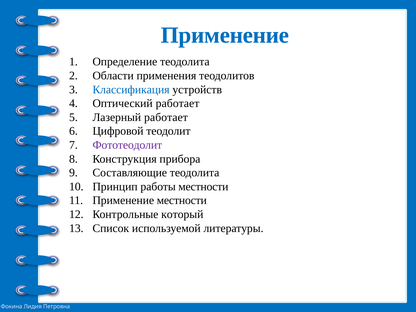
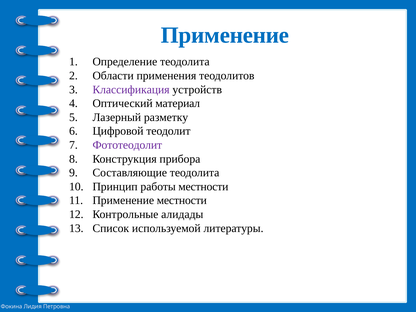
Классификация colour: blue -> purple
Оптический работает: работает -> материал
Лазерный работает: работает -> разметку
который: который -> алидады
